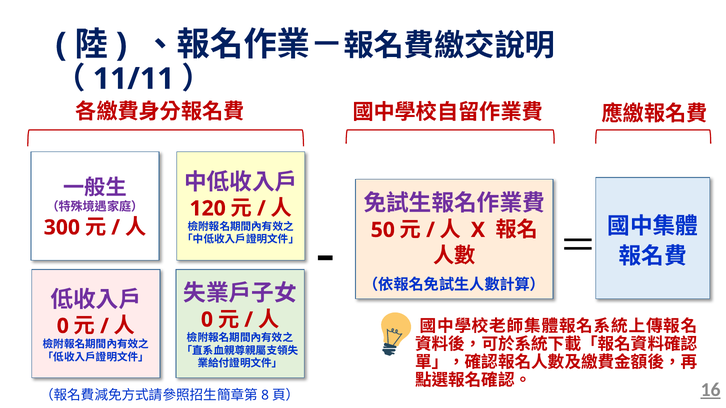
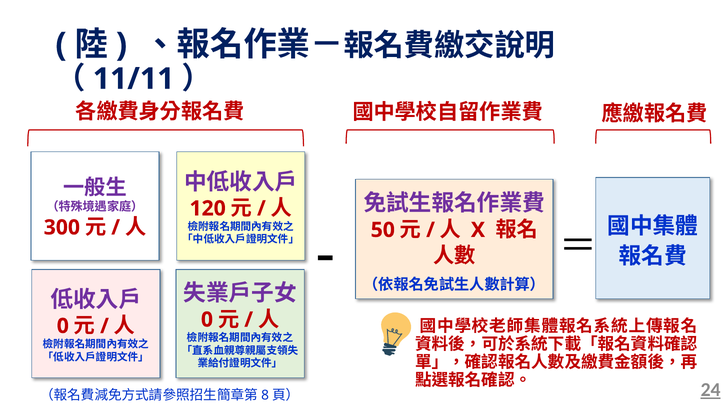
16: 16 -> 24
